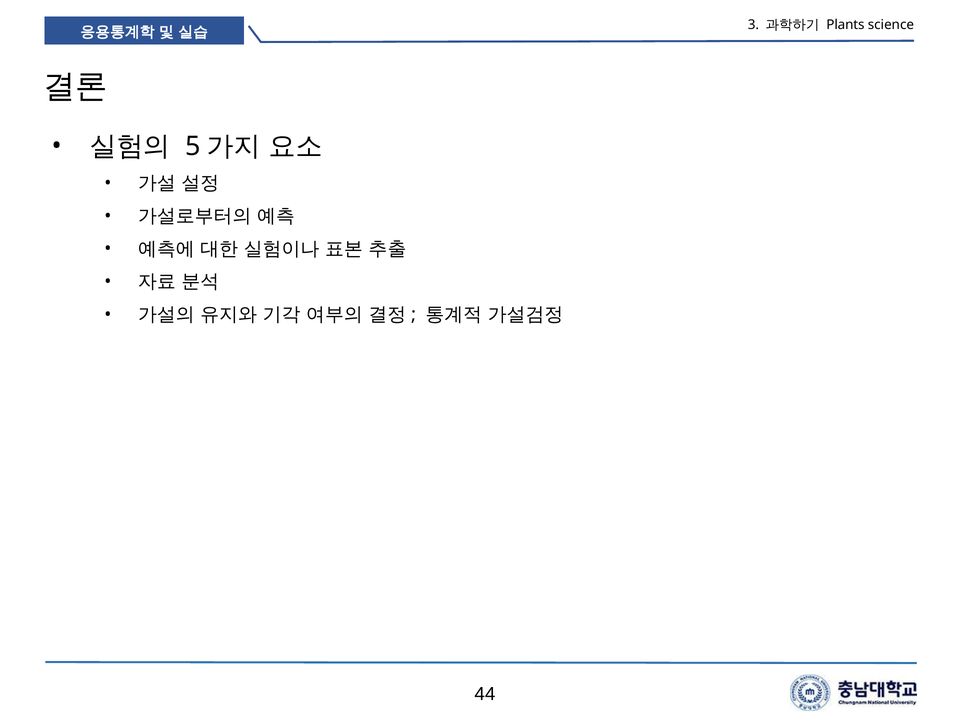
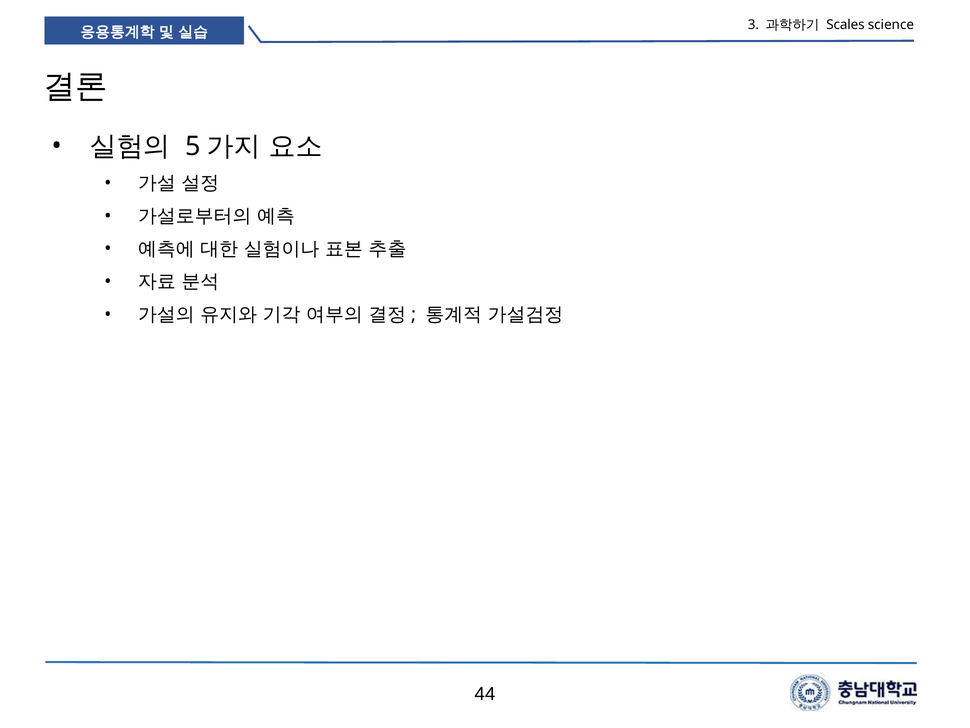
Plants: Plants -> Scales
